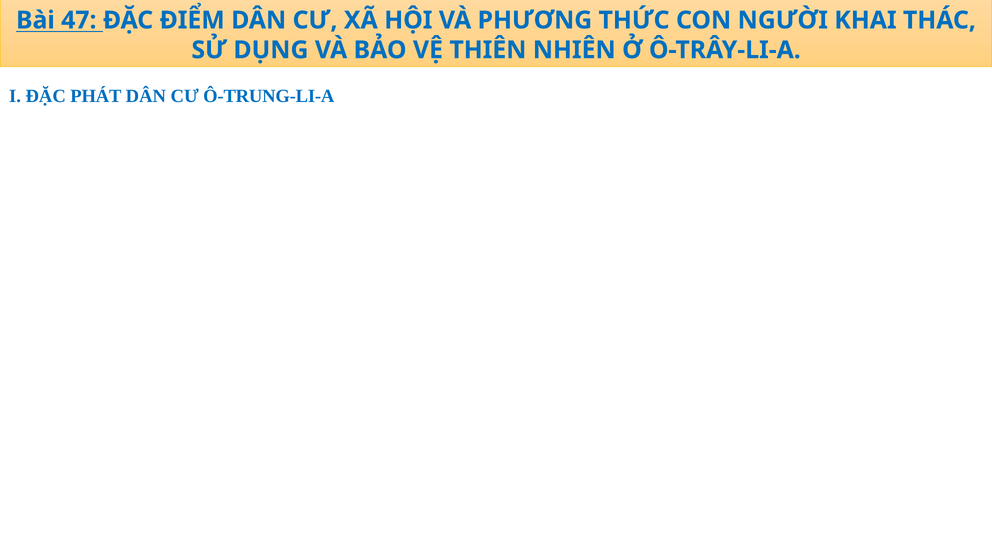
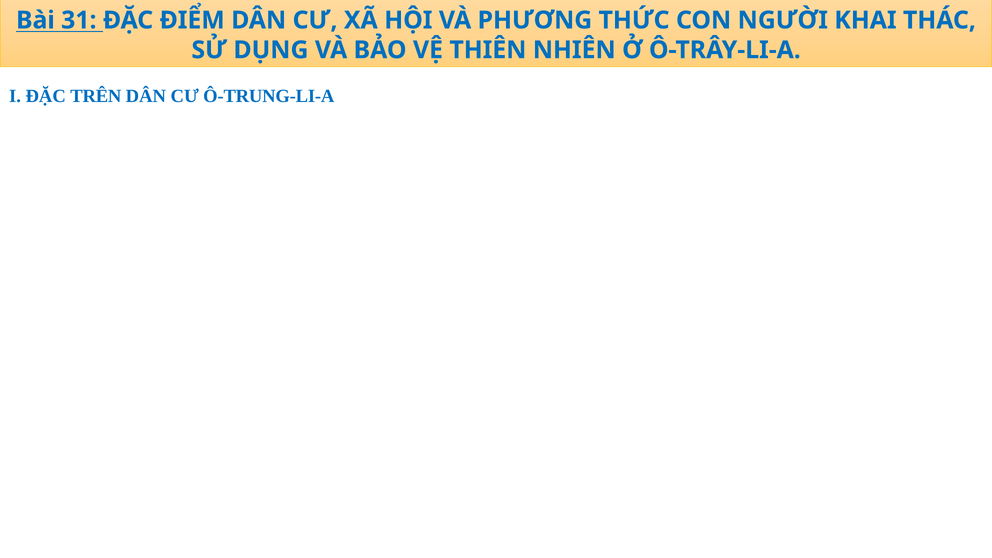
47: 47 -> 31
PHÁT: PHÁT -> TRÊN
